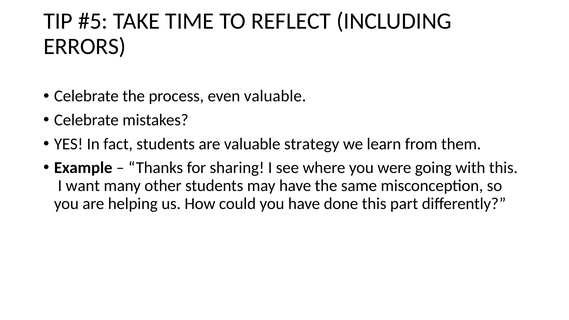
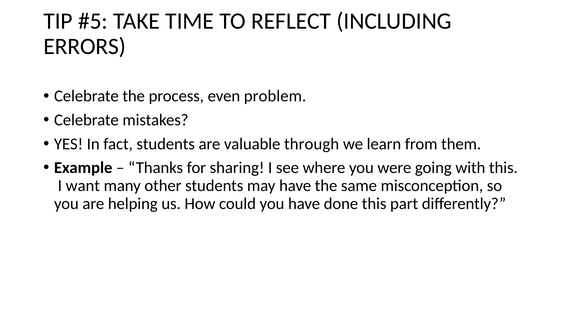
even valuable: valuable -> problem
strategy: strategy -> through
